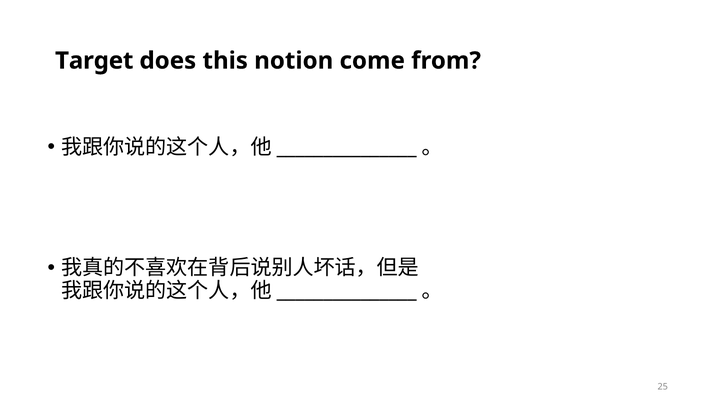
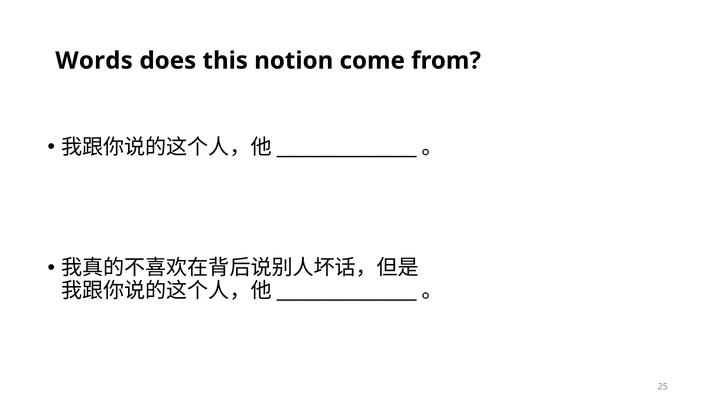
Target: Target -> Words
